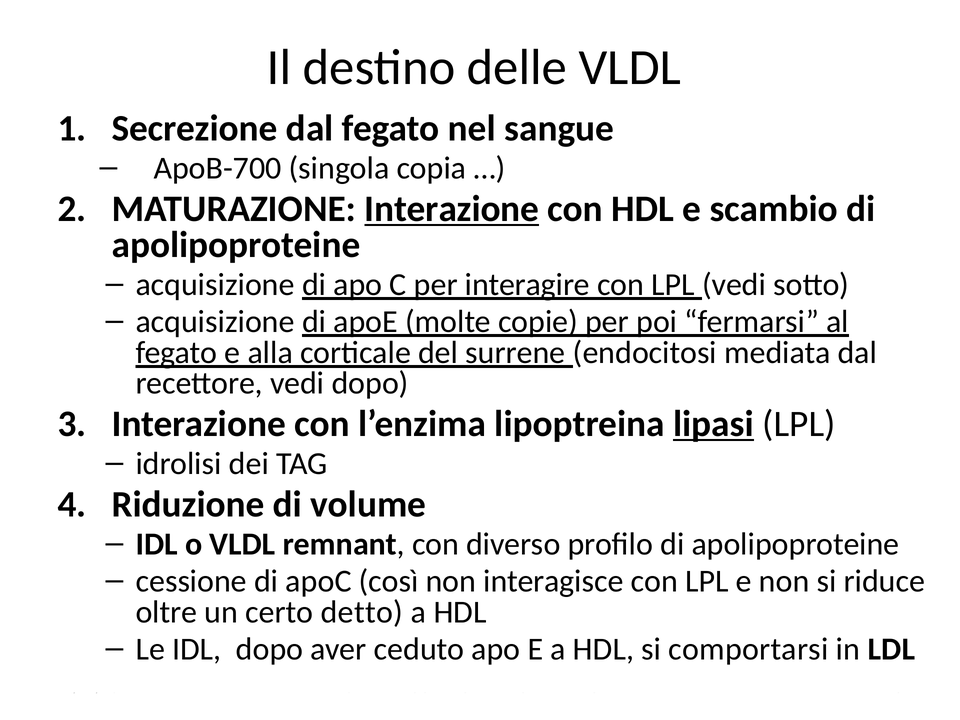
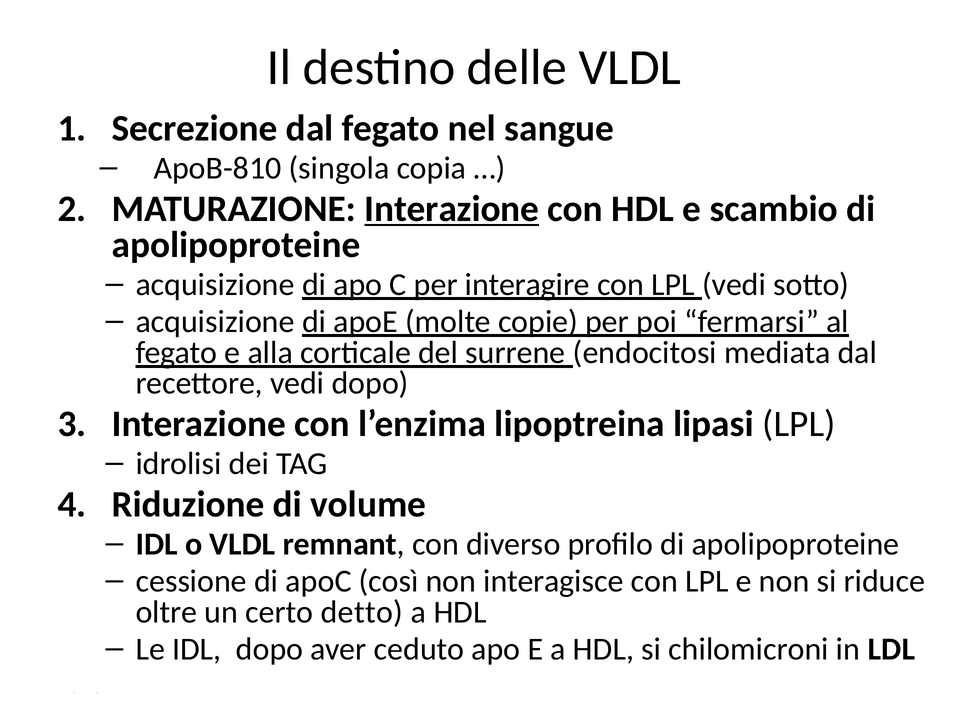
ApoB-700: ApoB-700 -> ApoB-810
lipasi underline: present -> none
comportarsi: comportarsi -> chilomicroni
